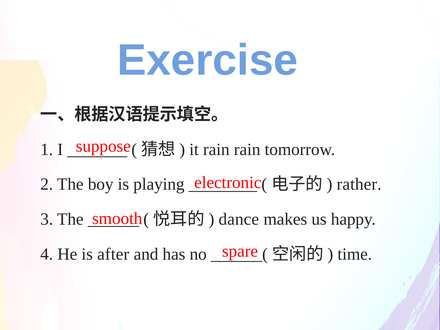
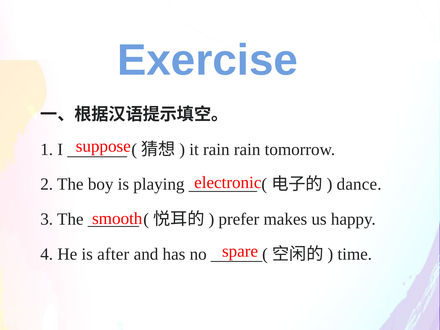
rather: rather -> dance
dance: dance -> prefer
